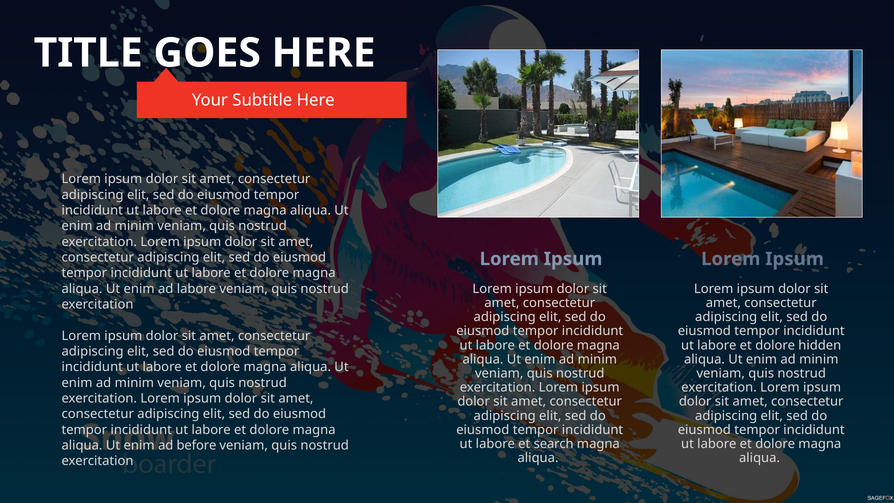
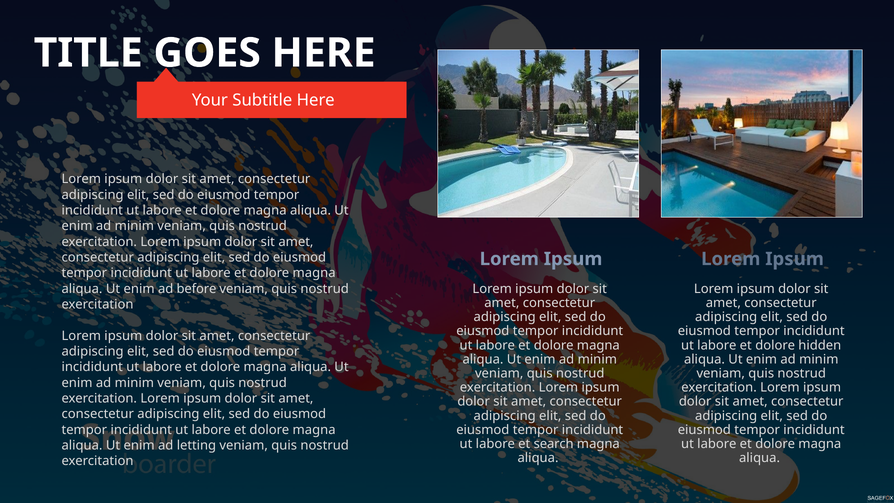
ad labore: labore -> before
before: before -> letting
